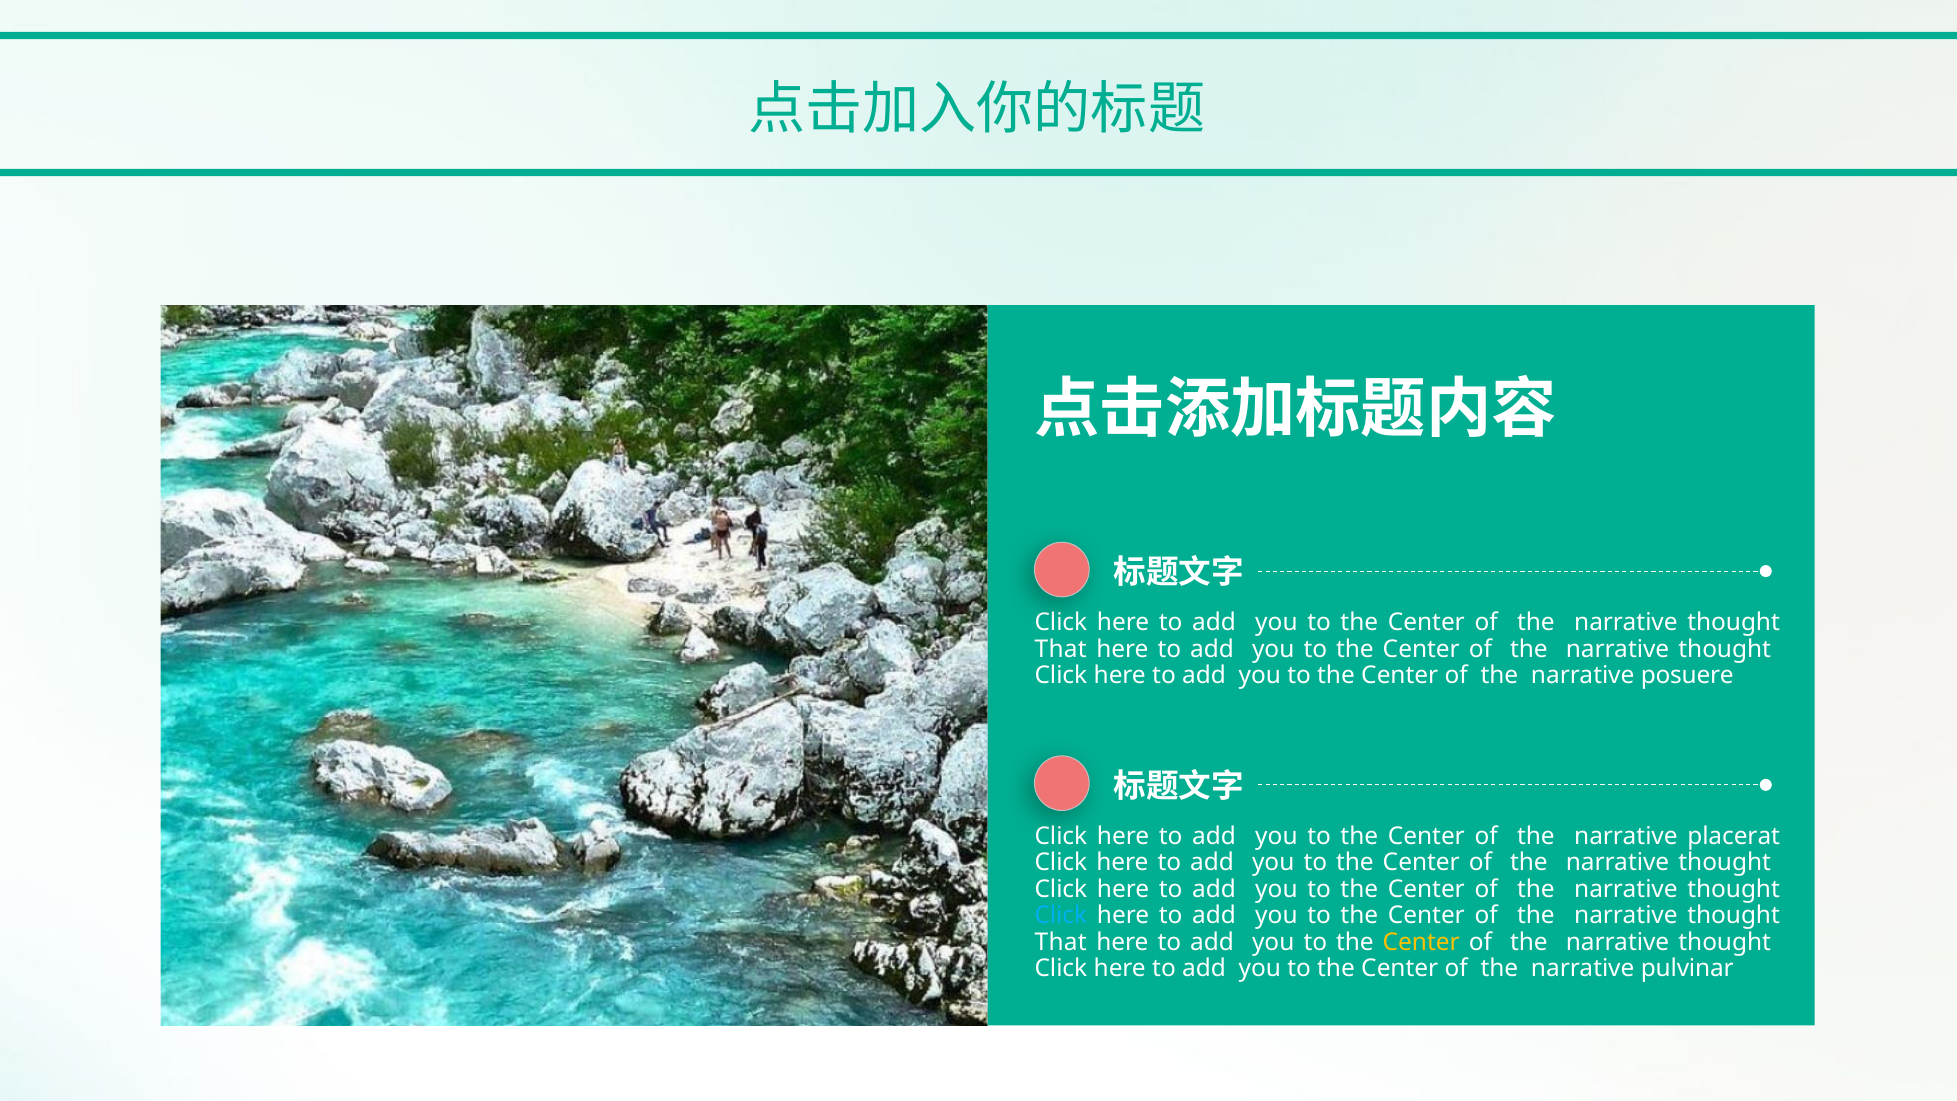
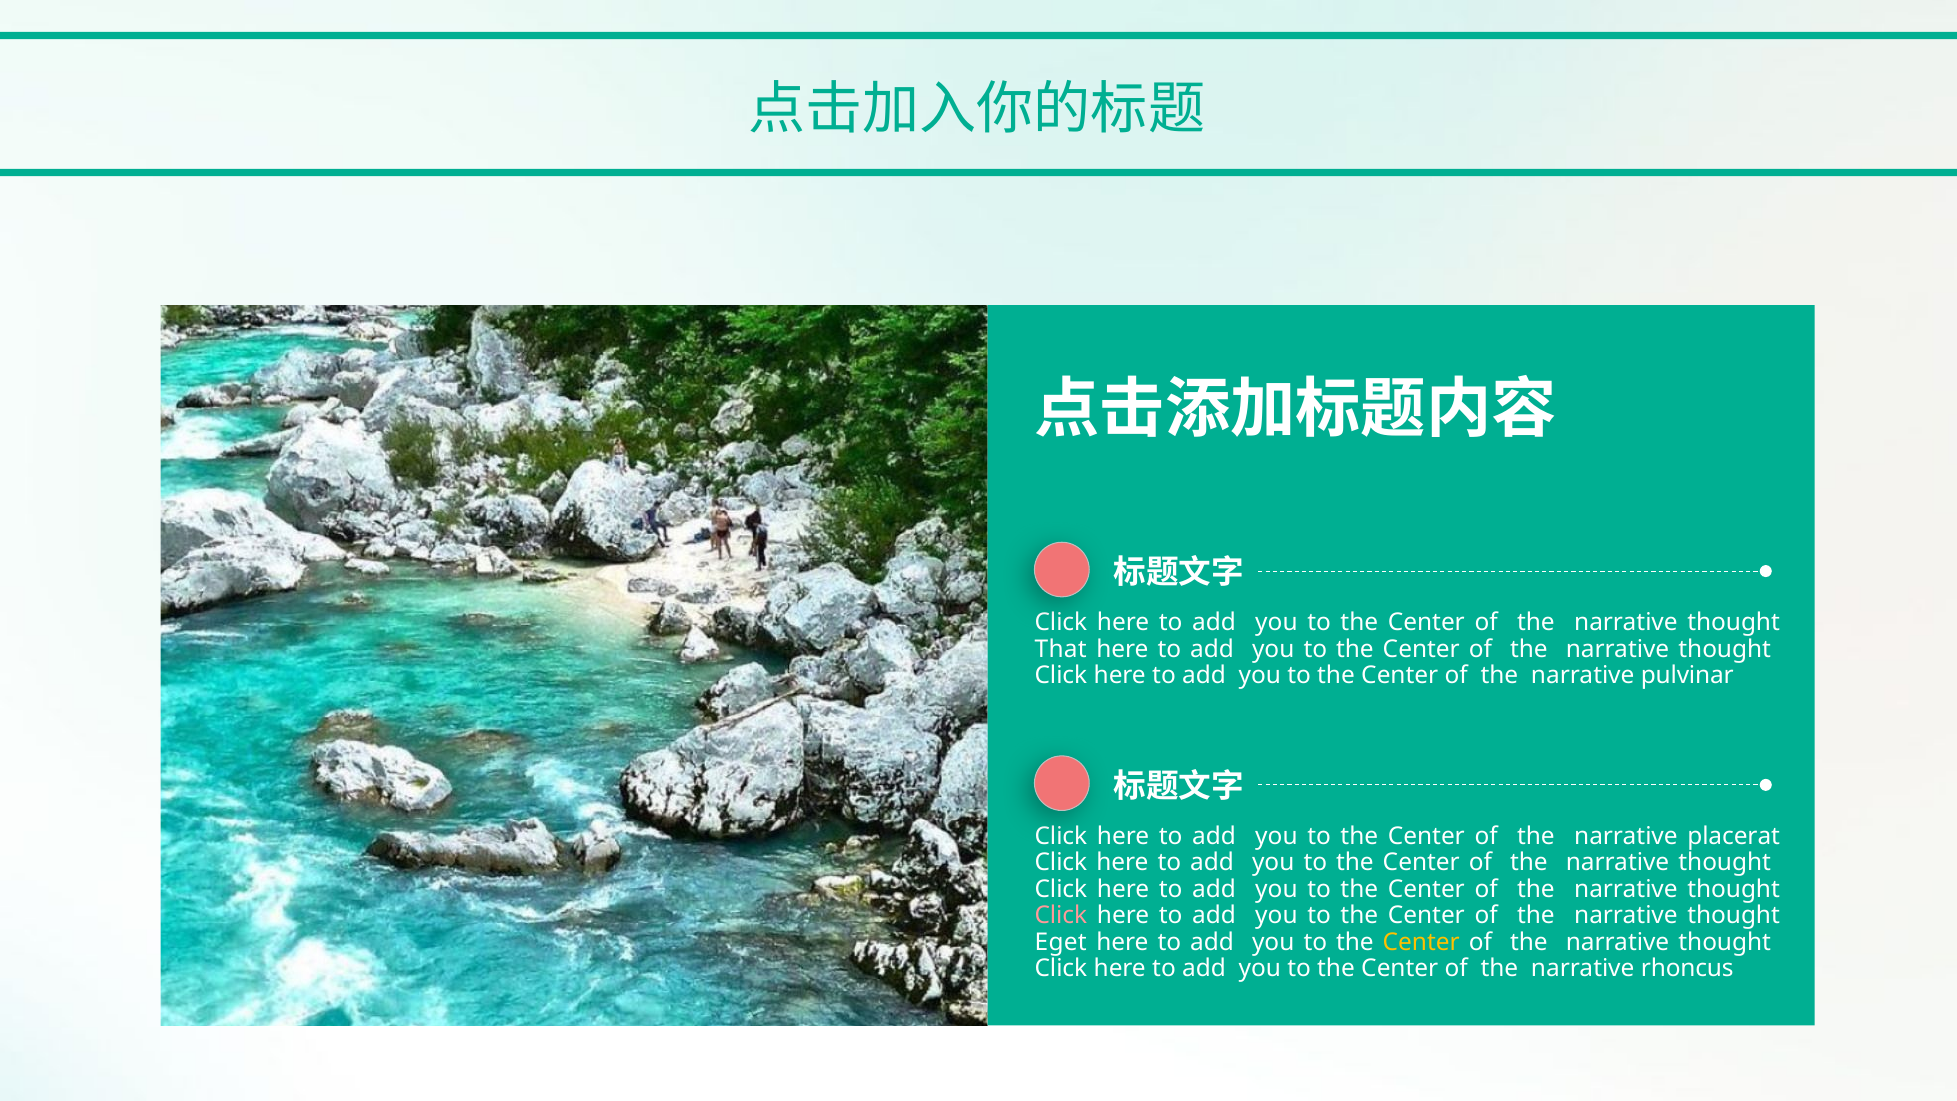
posuere: posuere -> pulvinar
Click at (1061, 916) colour: light blue -> pink
That at (1061, 943): That -> Eget
pulvinar: pulvinar -> rhoncus
